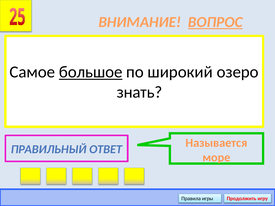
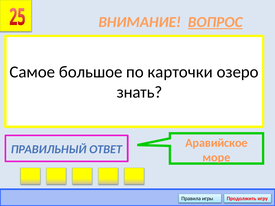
большое underline: present -> none
широкий: широкий -> карточки
Называется: Называется -> Аравийское
